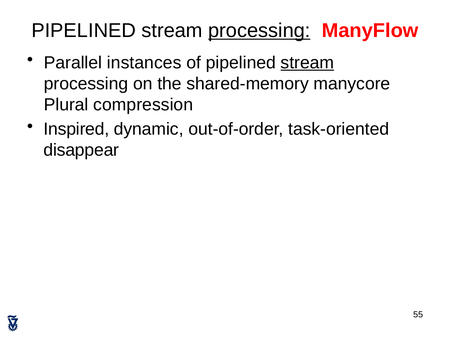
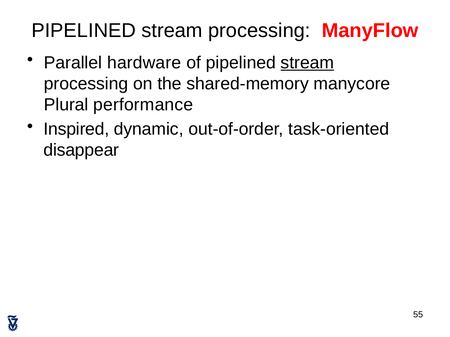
processing at (259, 31) underline: present -> none
instances: instances -> hardware
compression: compression -> performance
